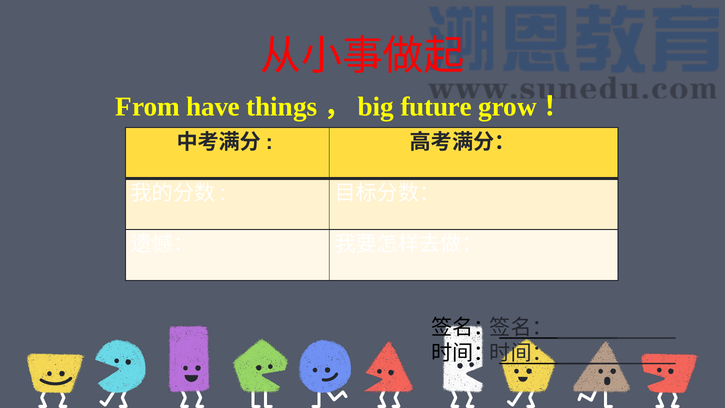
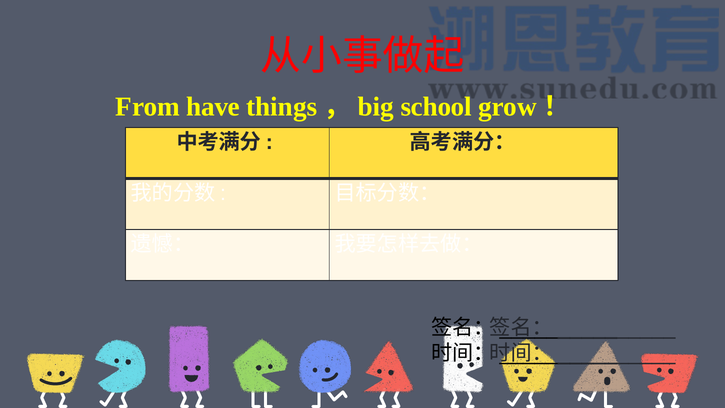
future: future -> school
